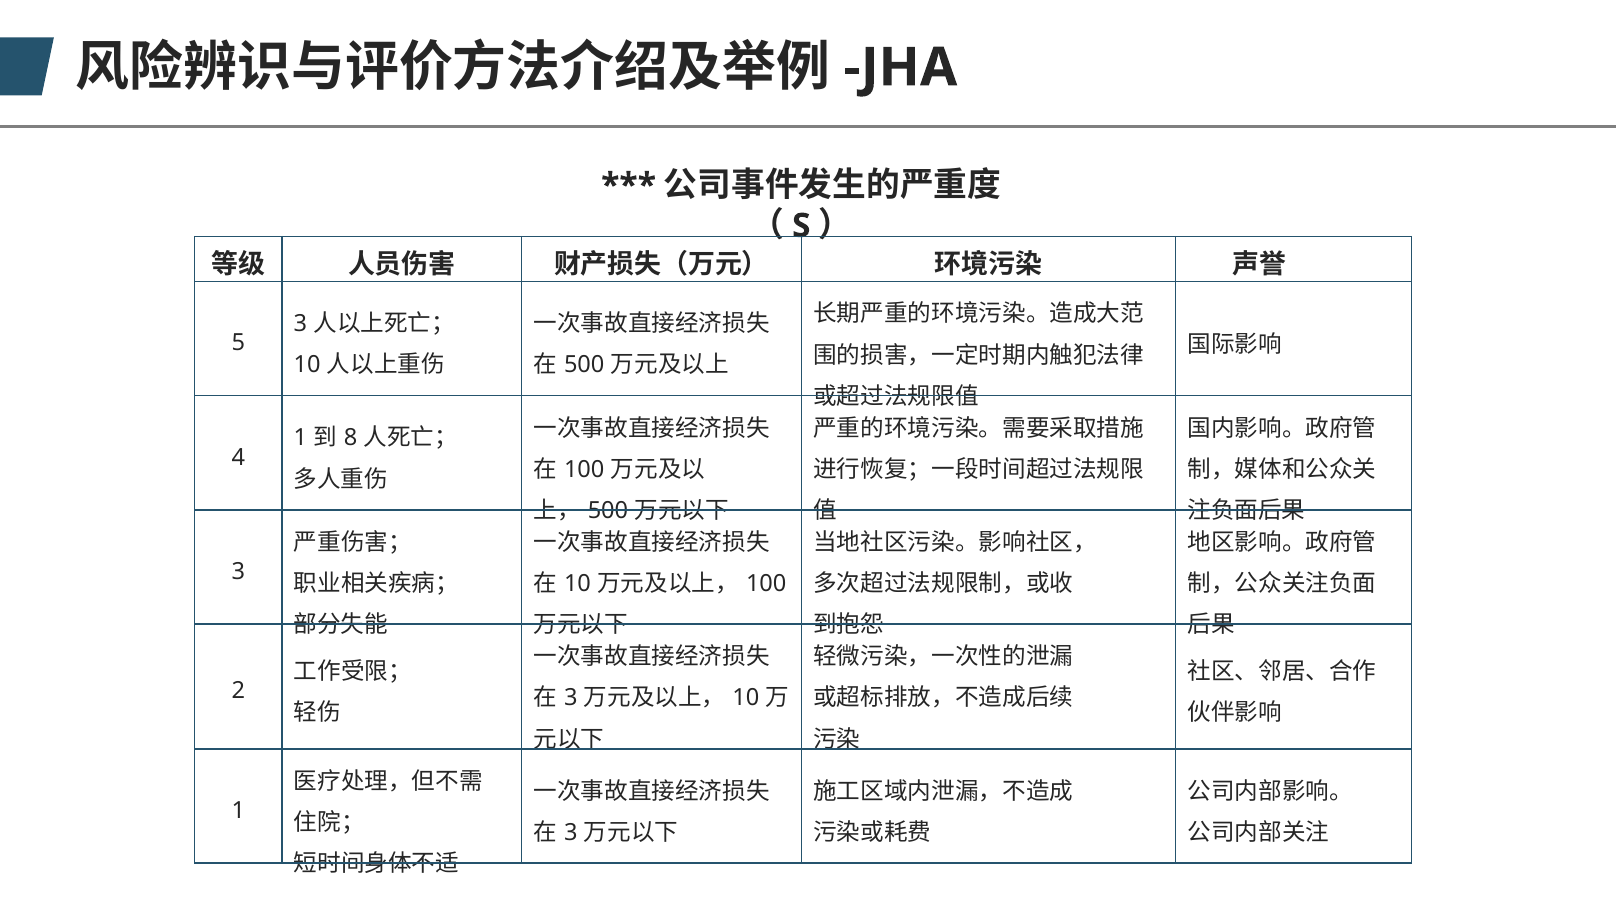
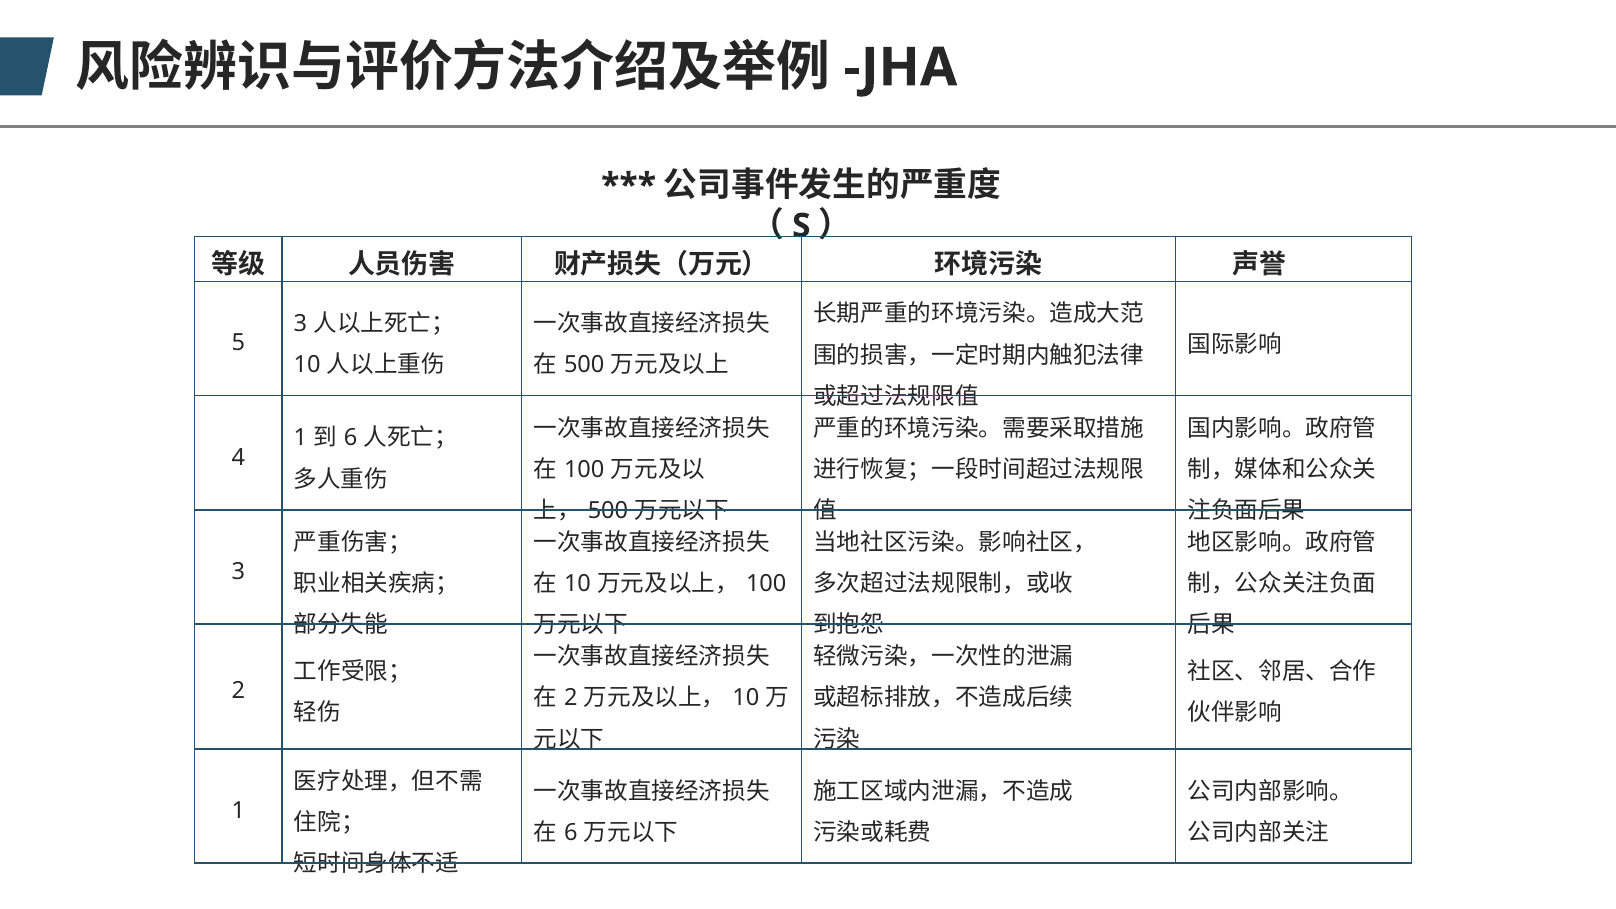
8 at (351, 438): 8 -> 6
3 at (571, 698): 3 -> 2
3 at (571, 833): 3 -> 6
